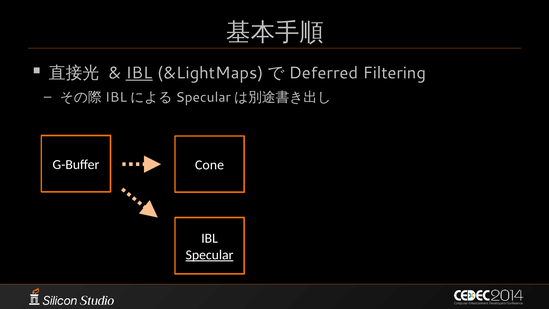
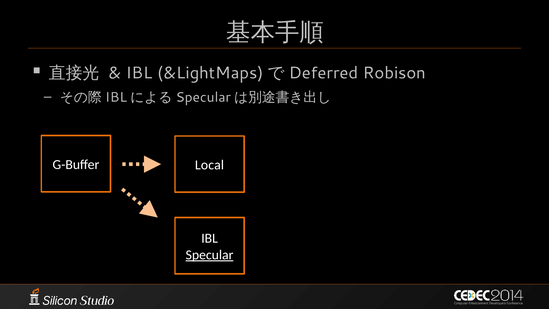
IBL at (139, 73) underline: present -> none
Filtering: Filtering -> Robison
Cone: Cone -> Local
